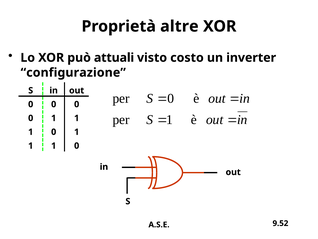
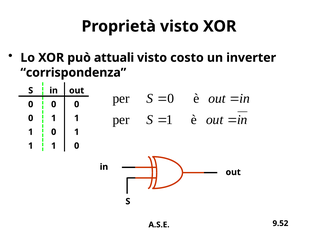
Proprietà altre: altre -> visto
configurazione: configurazione -> corrispondenza
